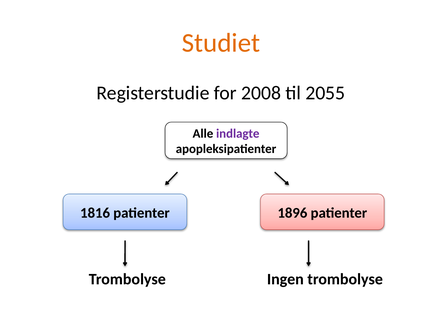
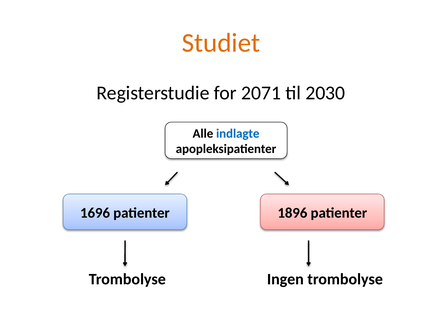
2008: 2008 -> 2071
2055: 2055 -> 2030
indlagte colour: purple -> blue
1816: 1816 -> 1696
